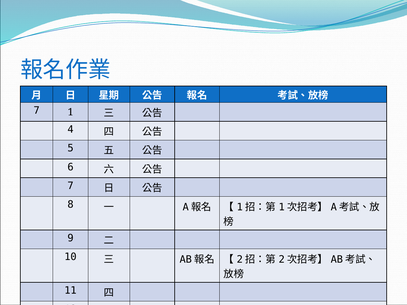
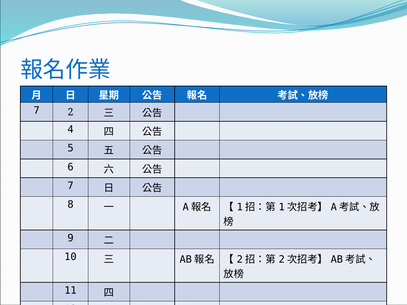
1: 1 -> 2
